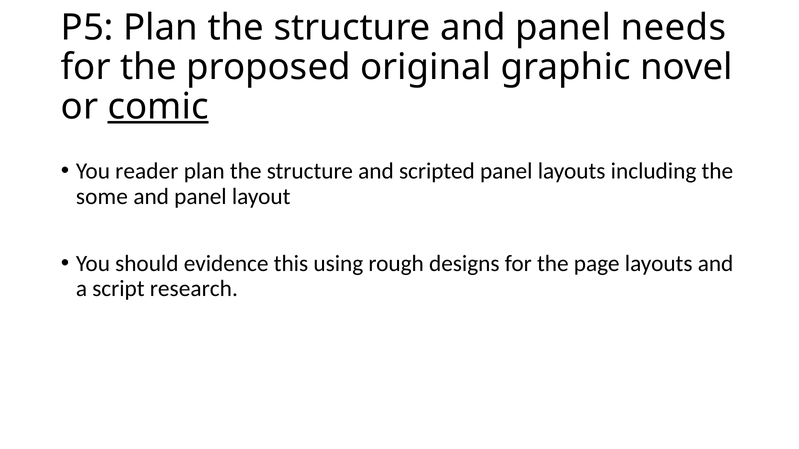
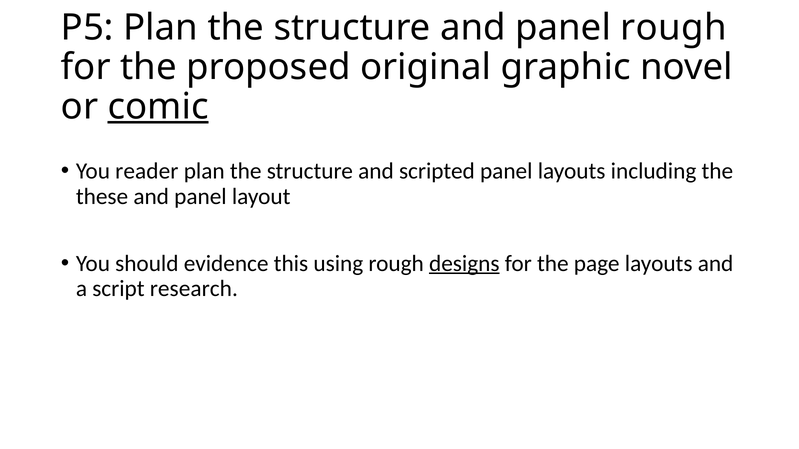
panel needs: needs -> rough
some: some -> these
designs underline: none -> present
